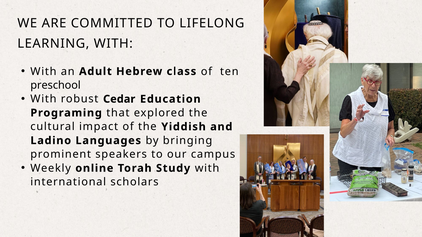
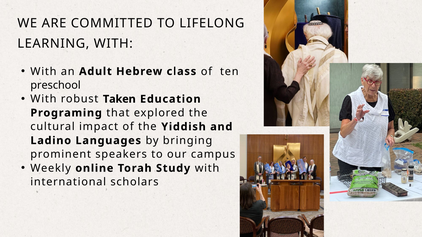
Cedar: Cedar -> Taken
